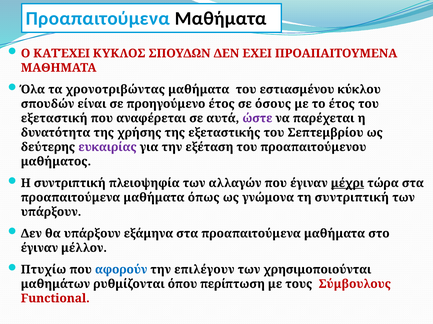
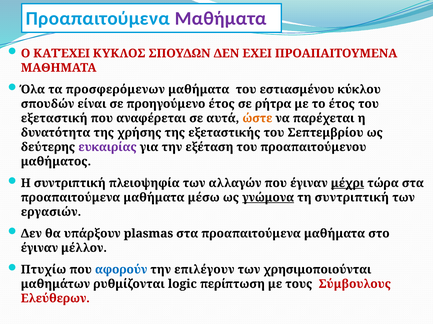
Μαθήματα at (221, 19) colour: black -> purple
χρονοτριβώντας: χρονοτριβώντας -> προσφερόμενων
όσους: όσους -> ρήτρα
ώστε colour: purple -> orange
όπως: όπως -> μέσω
γνώμονα underline: none -> present
υπάρξουν at (51, 212): υπάρξουν -> εργασιών
εξάμηνα: εξάμηνα -> plasmas
όπου: όπου -> logic
Functional: Functional -> Ελεύθερων
